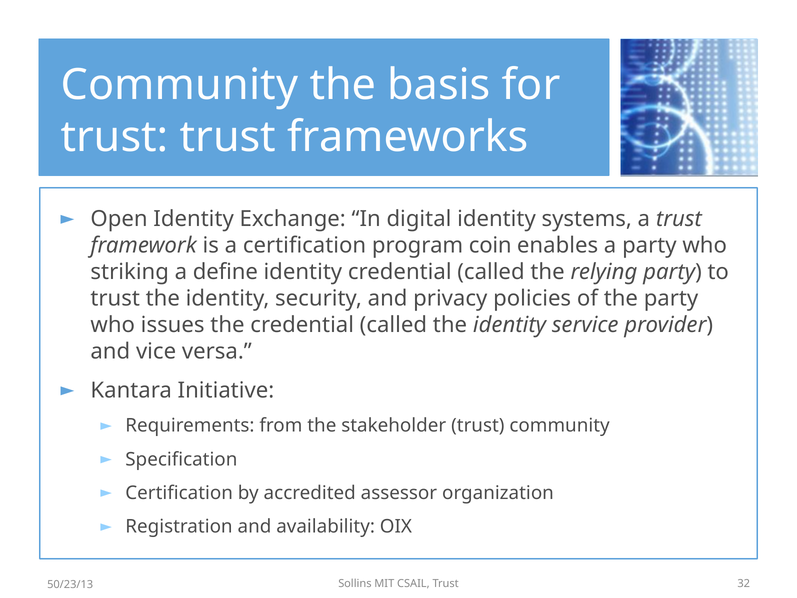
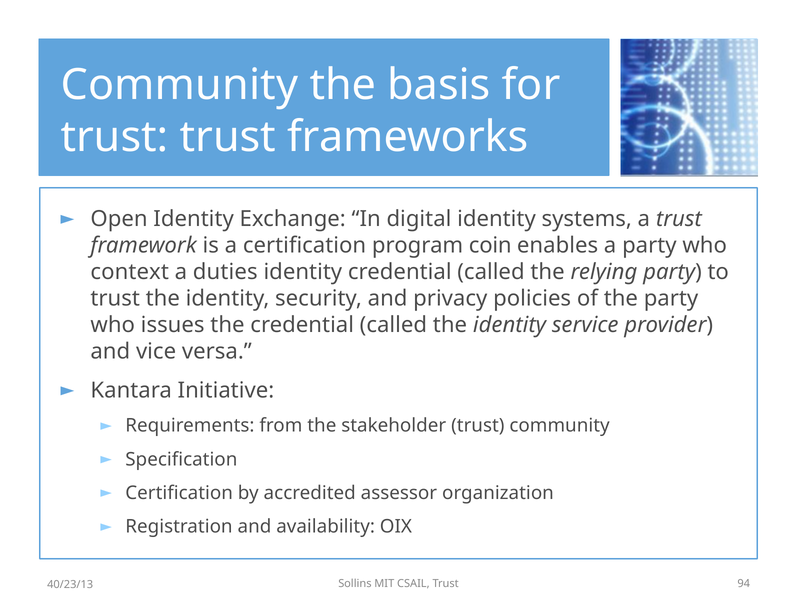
striking: striking -> context
define: define -> duties
32: 32 -> 94
50/23/13: 50/23/13 -> 40/23/13
